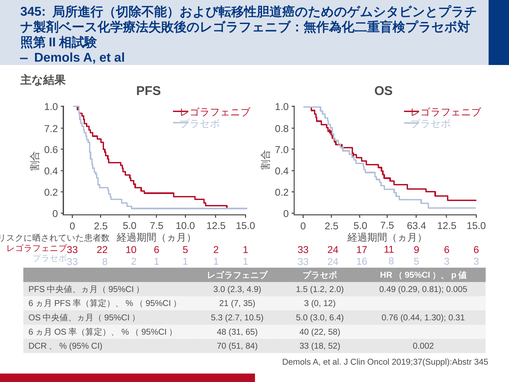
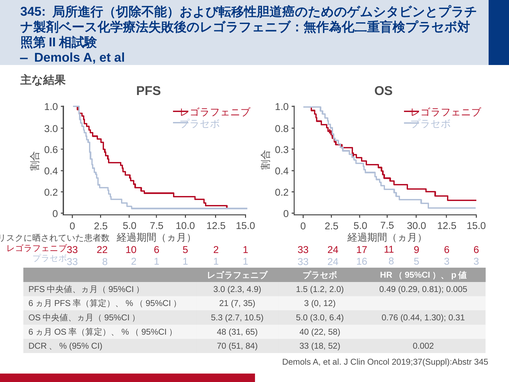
7.2 at (51, 129): 7.2 -> 3.0
7.0: 7.0 -> 0.3
63.4: 63.4 -> 30.0
